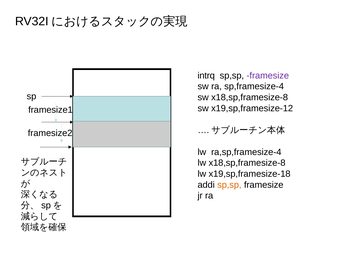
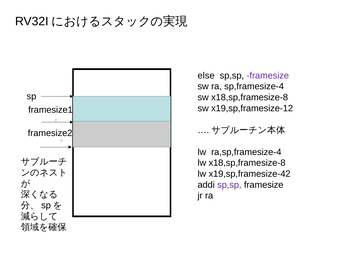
intrq: intrq -> else
x19,sp,framesize-18: x19,sp,framesize-18 -> x19,sp,framesize-42
sp,sp at (229, 185) colour: orange -> purple
